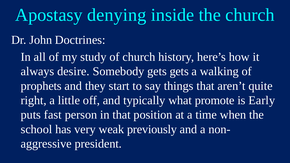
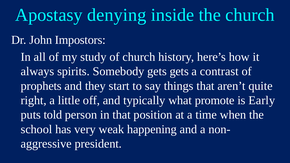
Doctrines: Doctrines -> Impostors
desire: desire -> spirits
walking: walking -> contrast
fast: fast -> told
previously: previously -> happening
